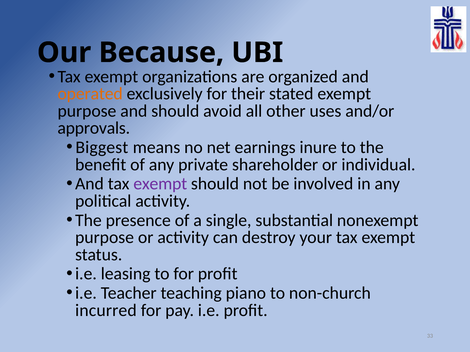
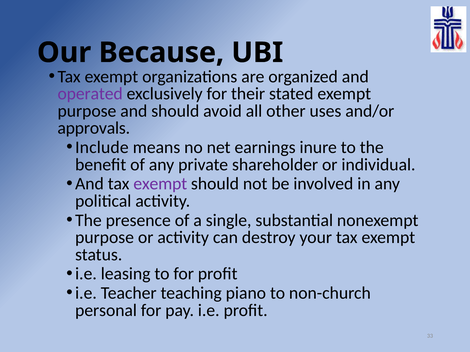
operated colour: orange -> purple
Biggest: Biggest -> Include
incurred: incurred -> personal
